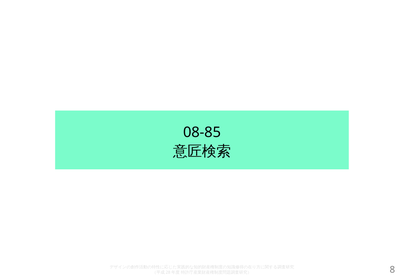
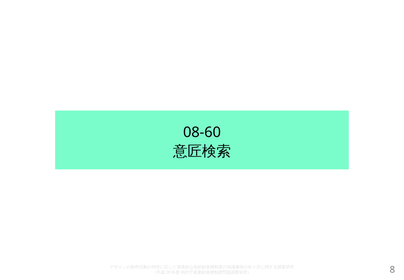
08-85: 08-85 -> 08-60
